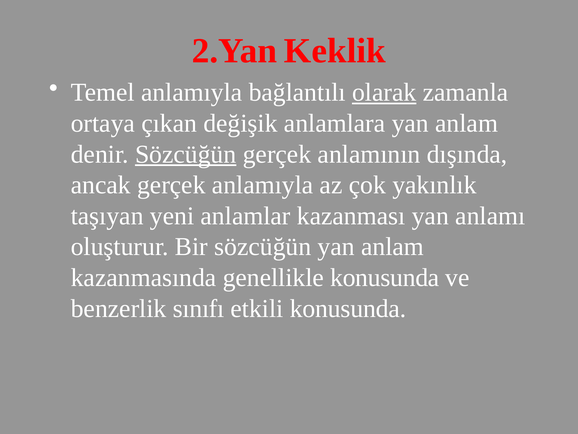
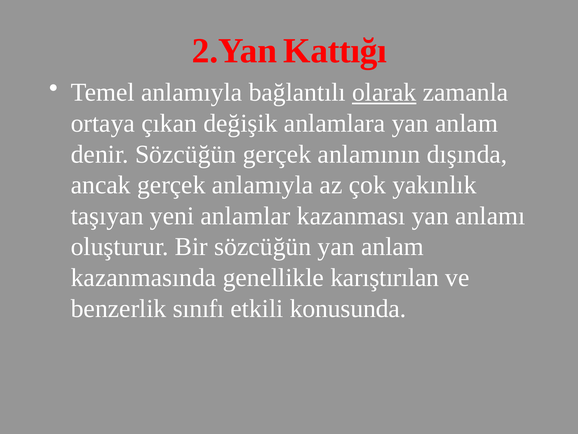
Keklik: Keklik -> Kattığı
Sözcüğün at (186, 154) underline: present -> none
genellikle konusunda: konusunda -> karıştırılan
